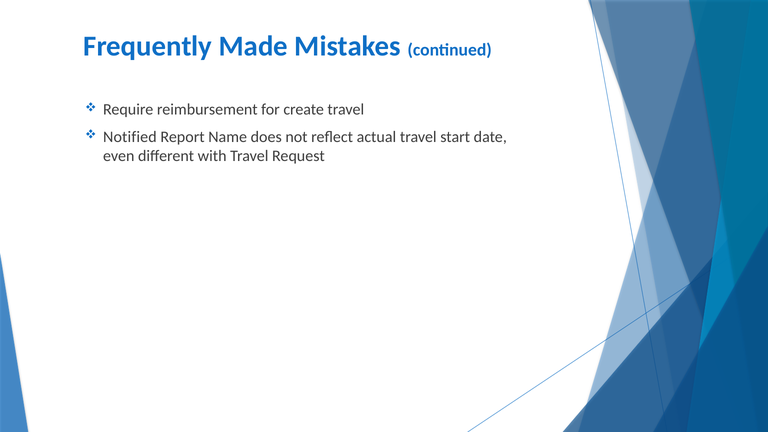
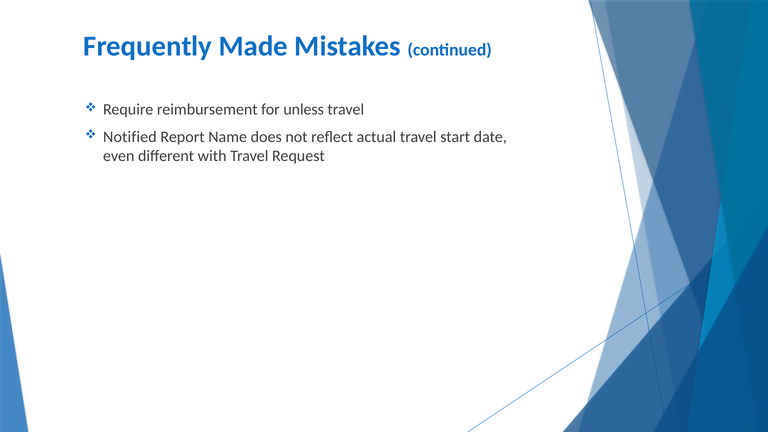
create: create -> unless
